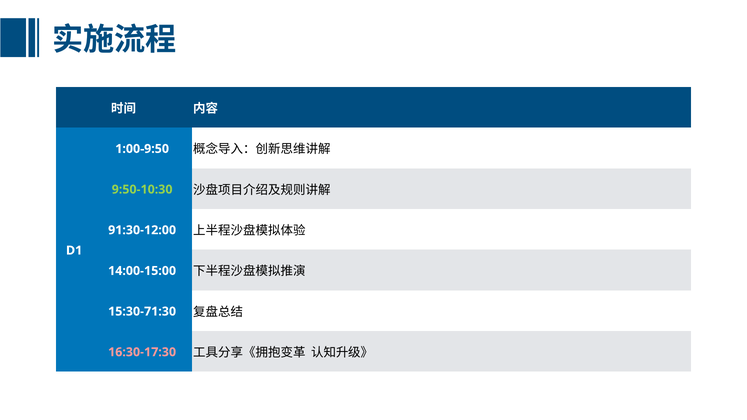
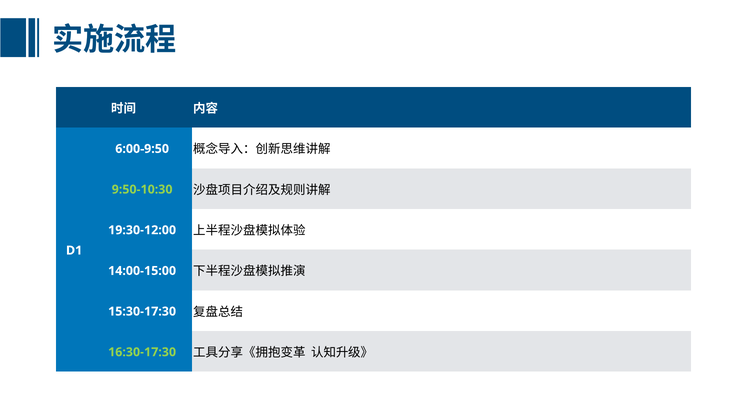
1:00-9:50: 1:00-9:50 -> 6:00-9:50
91:30-12:00: 91:30-12:00 -> 19:30-12:00
15:30-71:30: 15:30-71:30 -> 15:30-17:30
16:30-17:30 colour: pink -> light green
